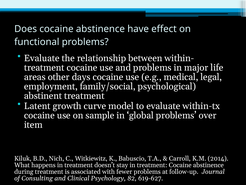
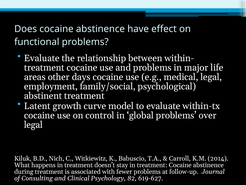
sample: sample -> control
item at (33, 124): item -> legal
